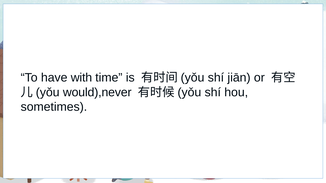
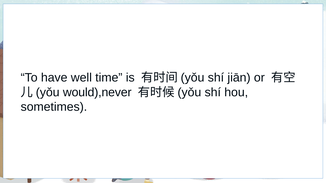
with: with -> well
